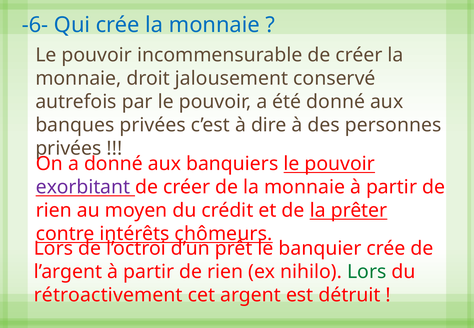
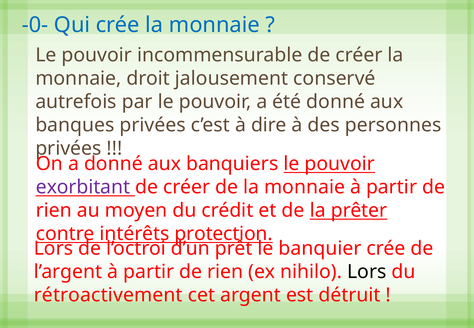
-6-: -6- -> -0-
chômeurs: chômeurs -> protection
Lors at (367, 272) colour: green -> black
